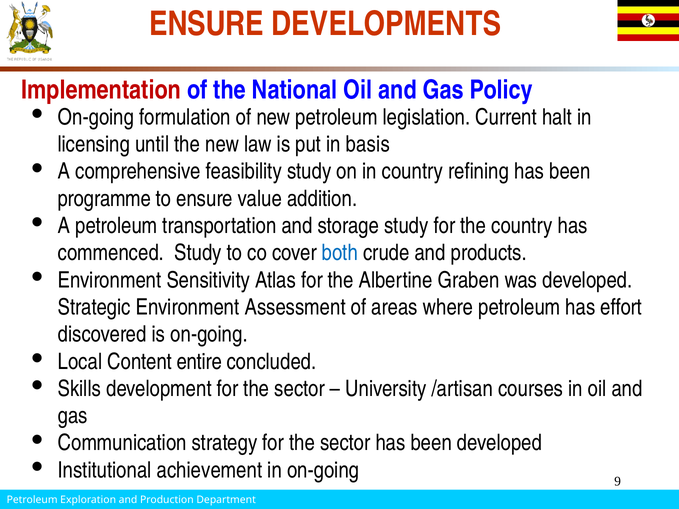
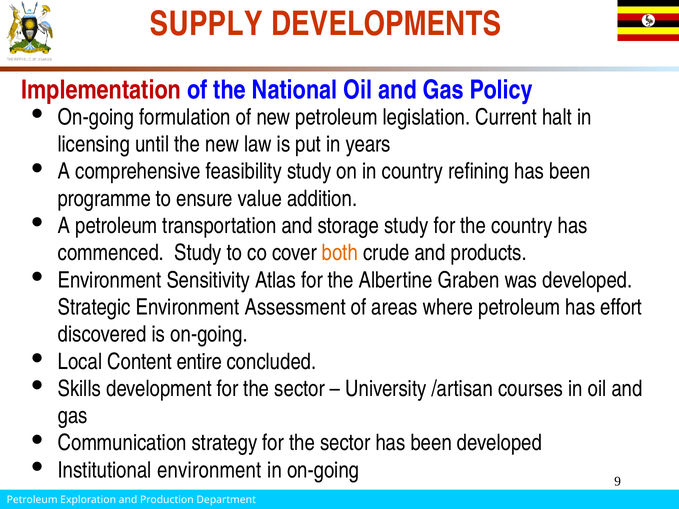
ENSURE at (207, 24): ENSURE -> SUPPLY
basis: basis -> years
both colour: blue -> orange
Institutional achievement: achievement -> environment
